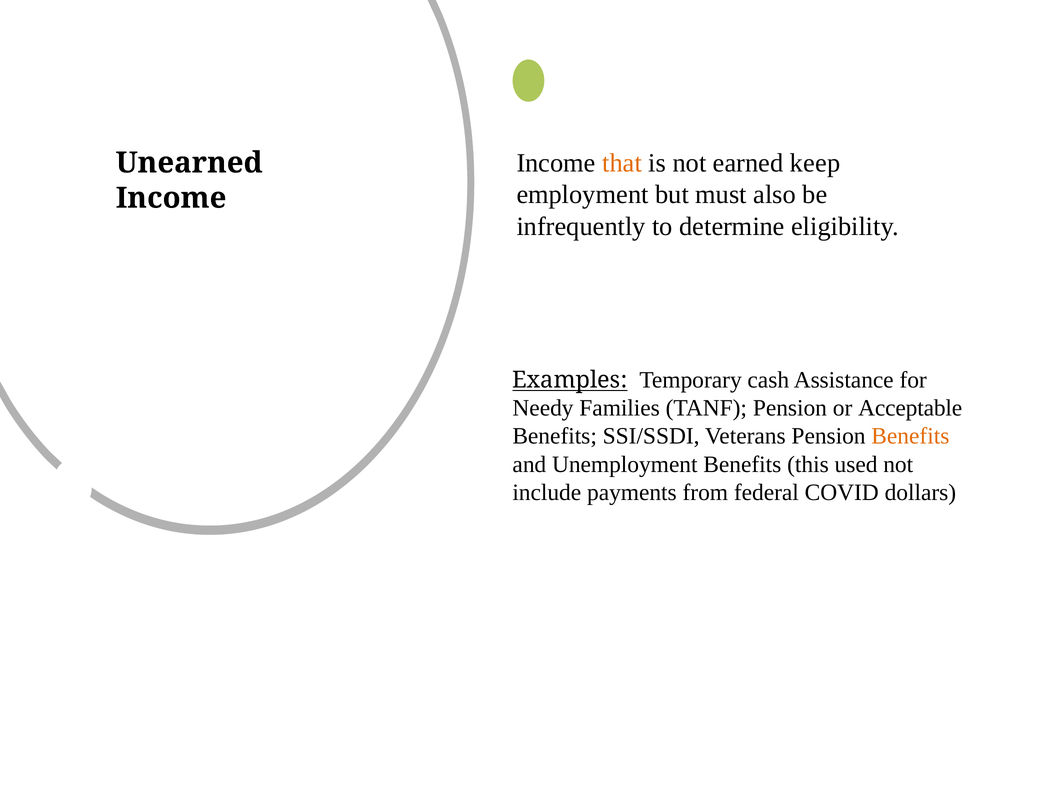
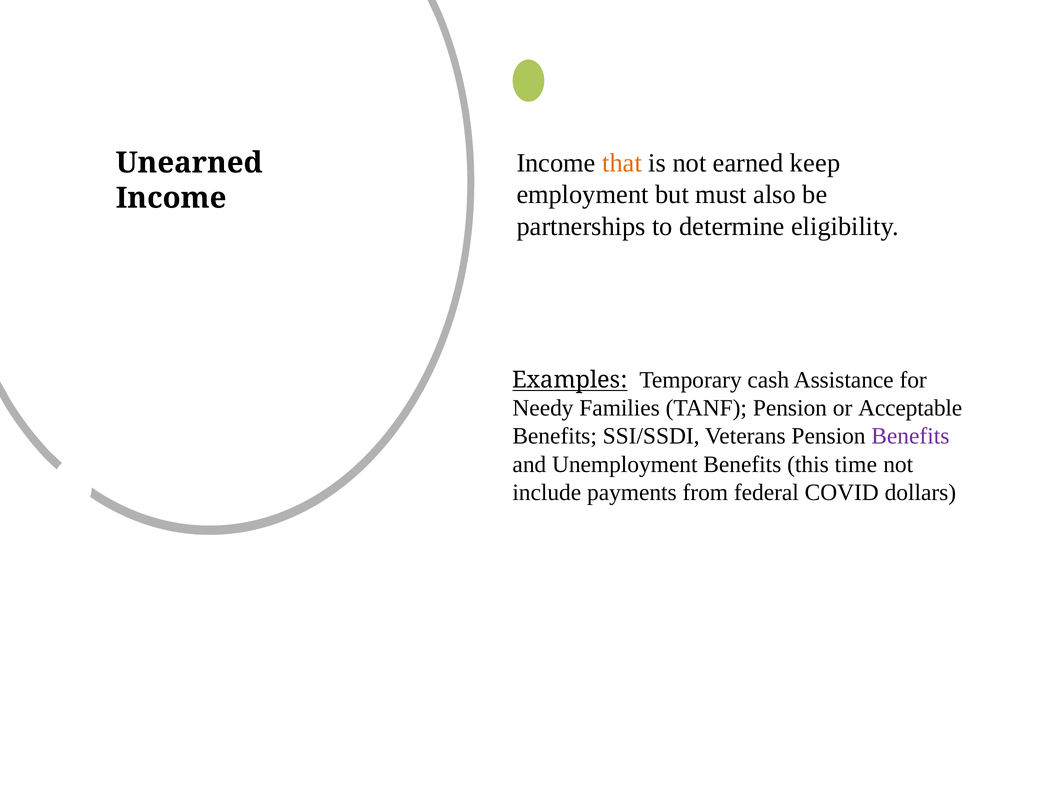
infrequently: infrequently -> partnerships
Benefits at (910, 437) colour: orange -> purple
used: used -> time
